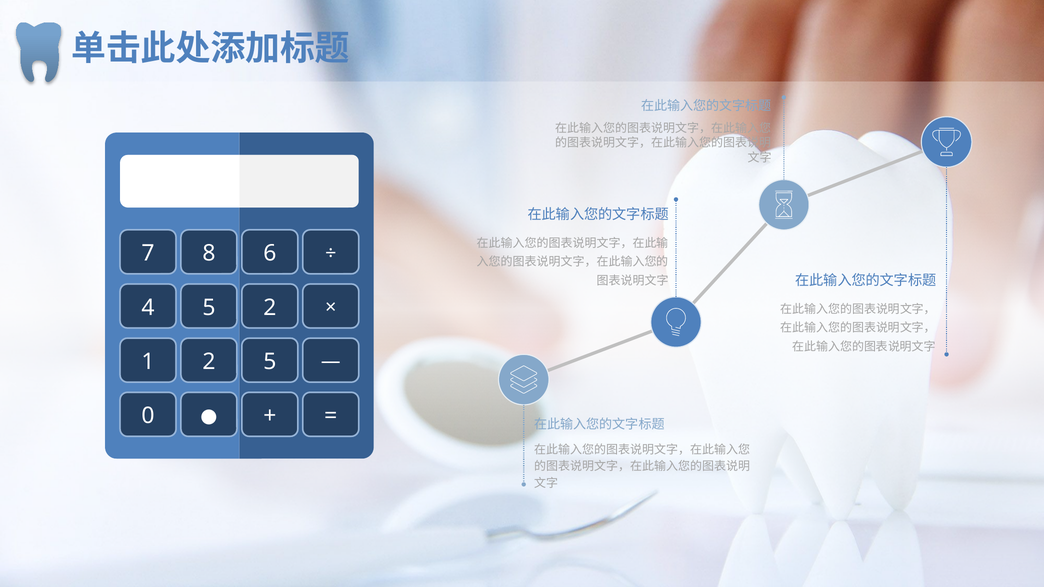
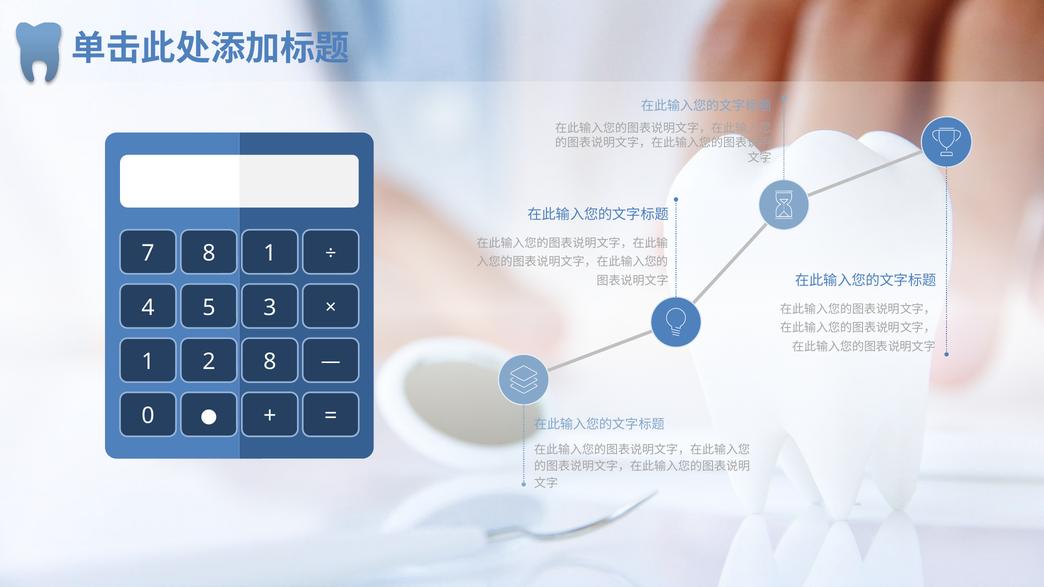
8 6: 6 -> 1
5 2: 2 -> 3
2 5: 5 -> 8
